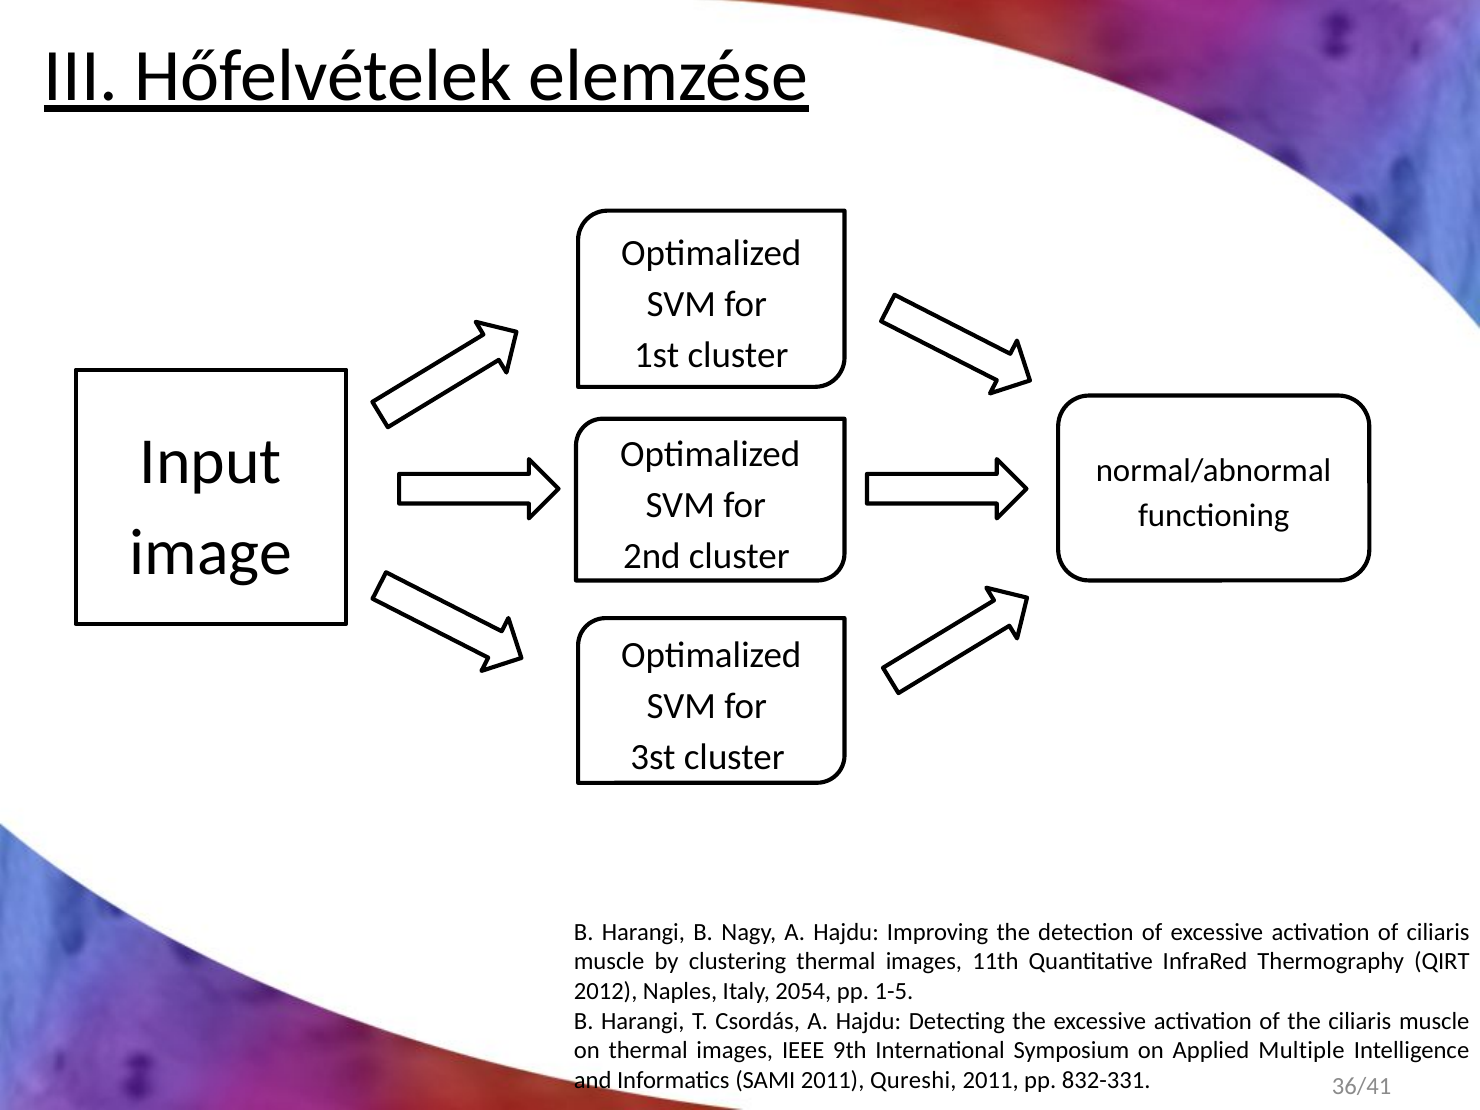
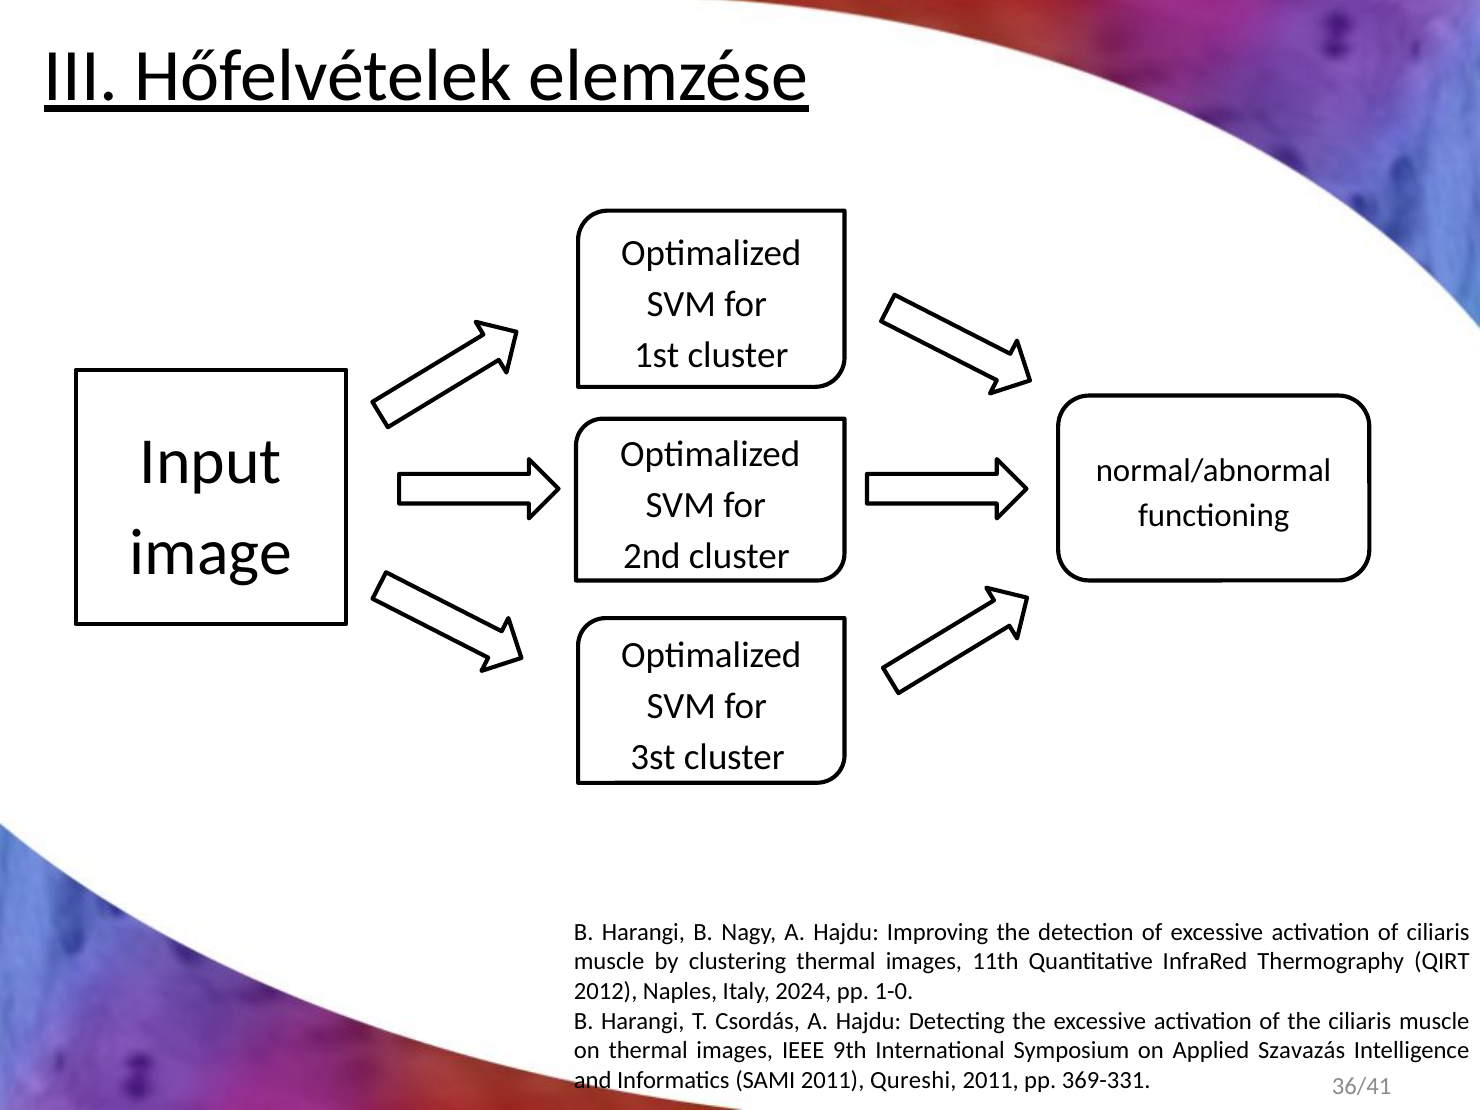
2054: 2054 -> 2024
1-5: 1-5 -> 1-0
Multiple: Multiple -> Szavazás
832-331: 832-331 -> 369-331
